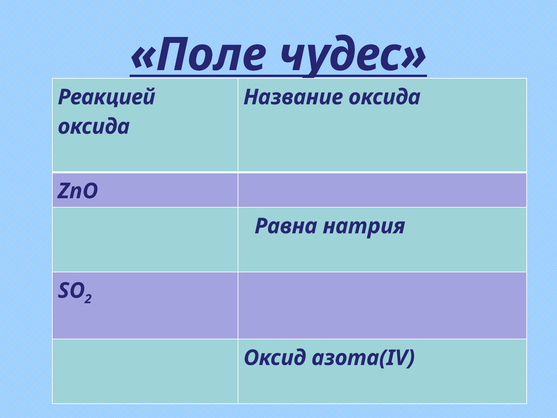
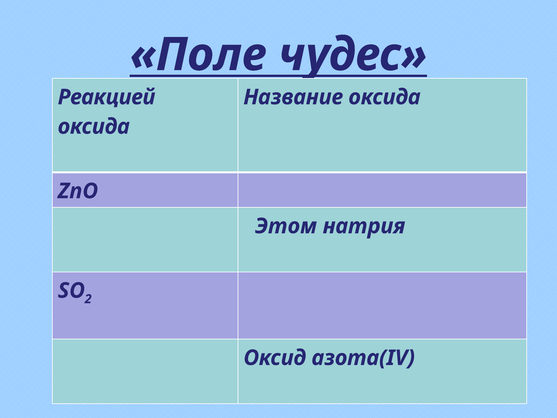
Равна: Равна -> Этом
